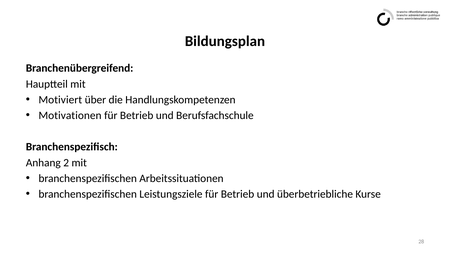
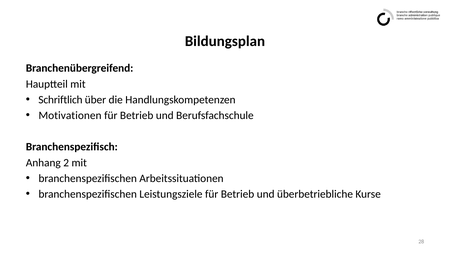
Motiviert: Motiviert -> Schriftlich
